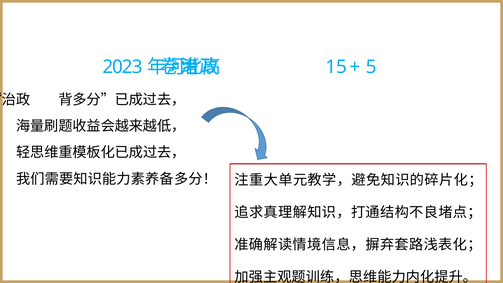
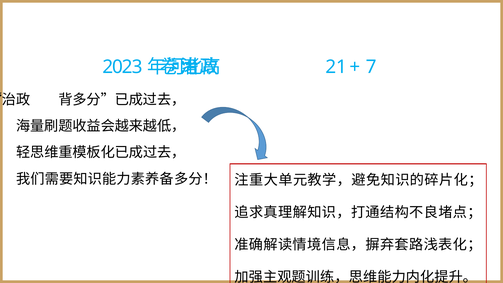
15: 15 -> 21
5: 5 -> 7
